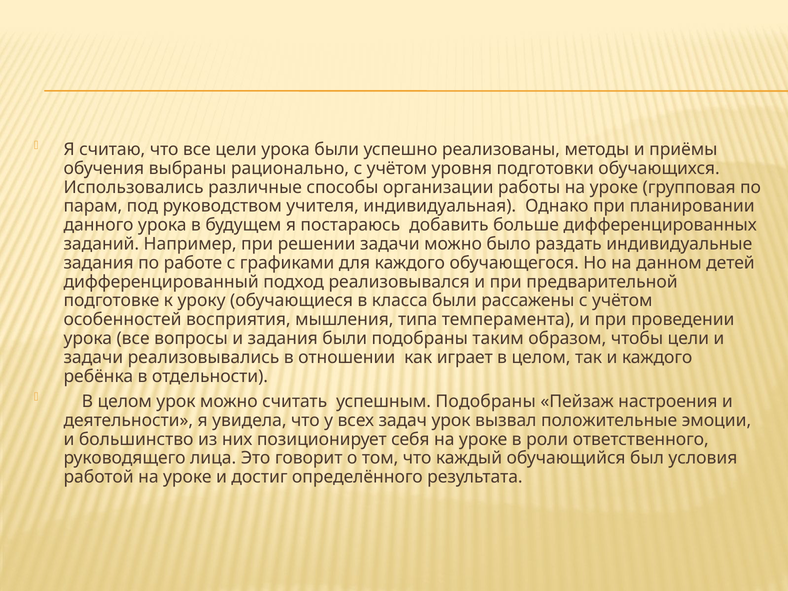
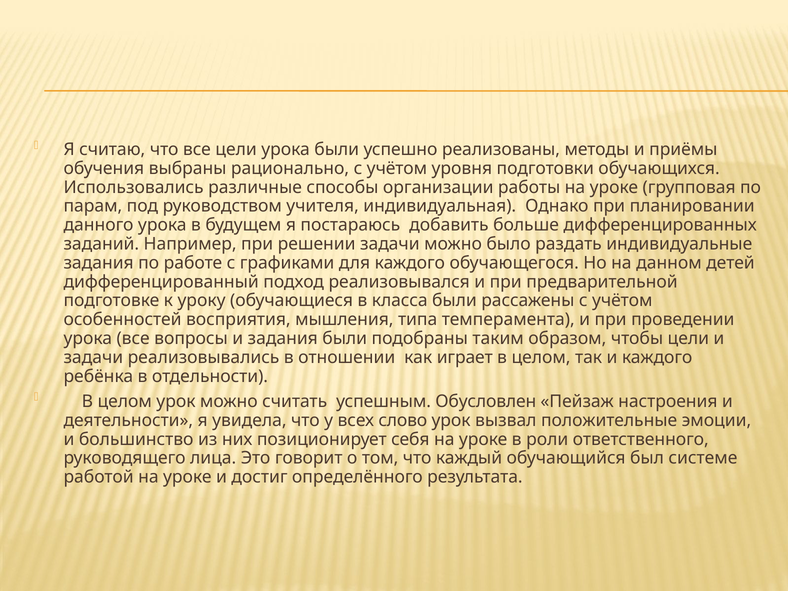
успешным Подобраны: Подобраны -> Обусловлен
задач: задач -> слово
условия: условия -> системе
